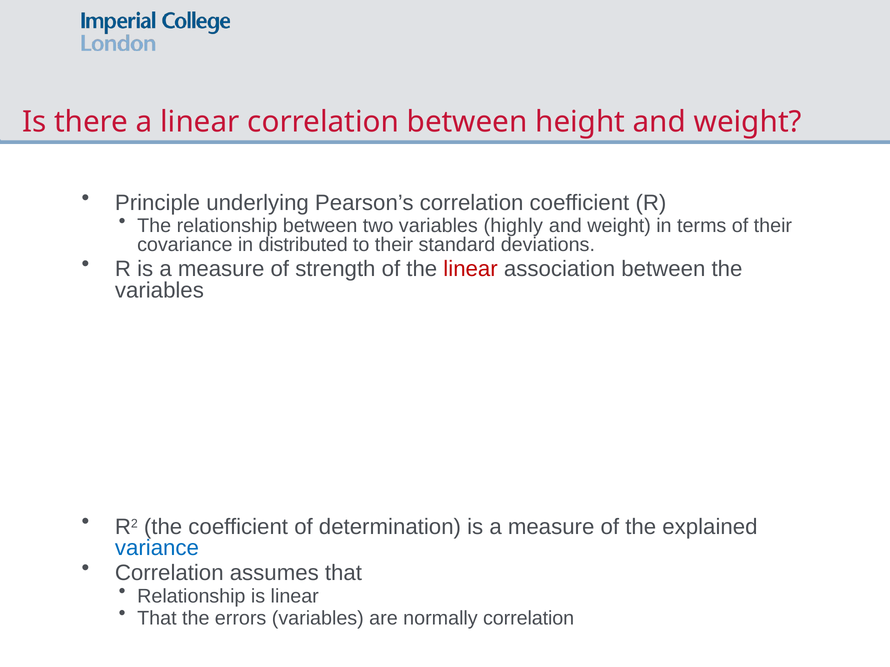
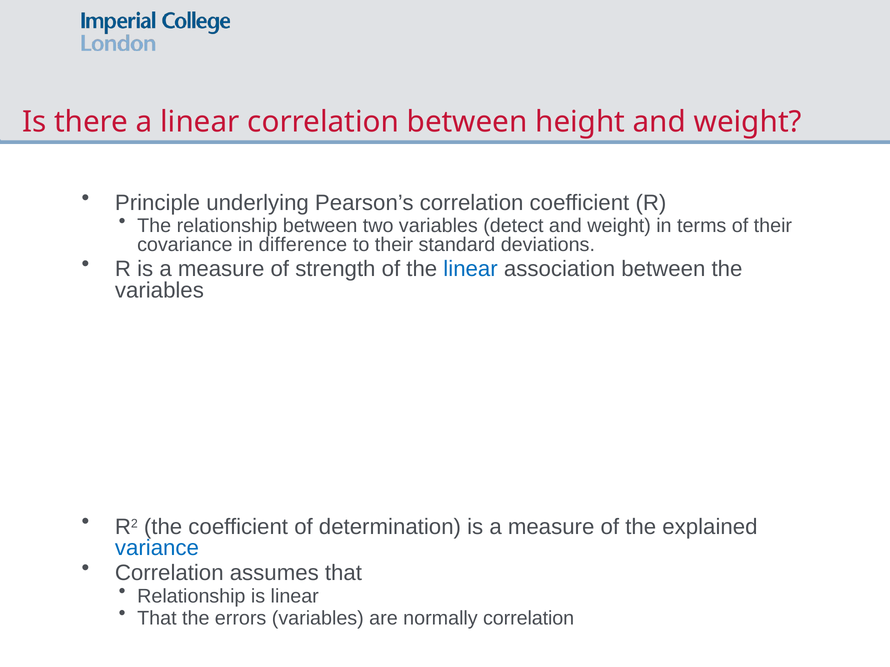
highly: highly -> detect
distributed: distributed -> difference
linear at (471, 269) colour: red -> blue
